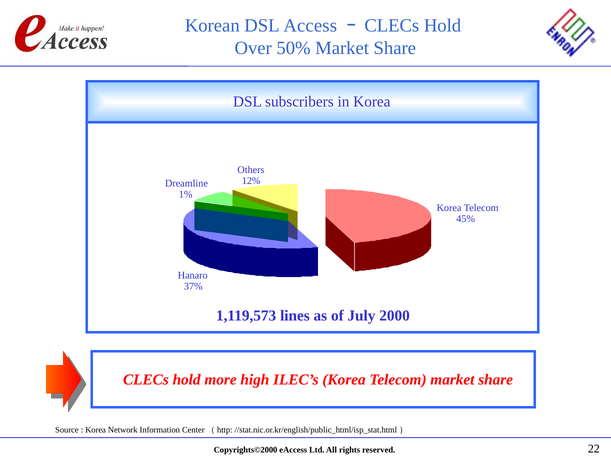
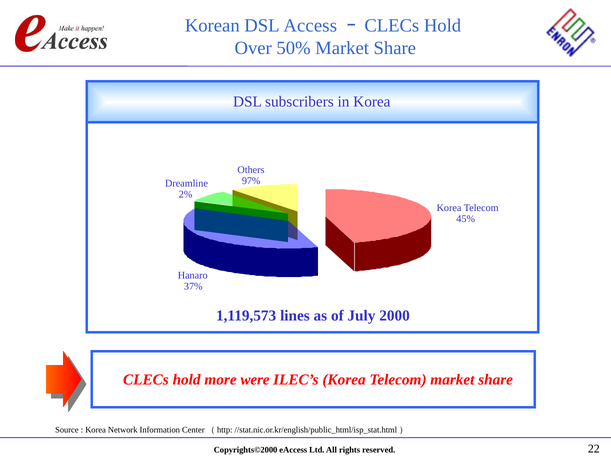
12%: 12% -> 97%
1%: 1% -> 2%
high: high -> were
